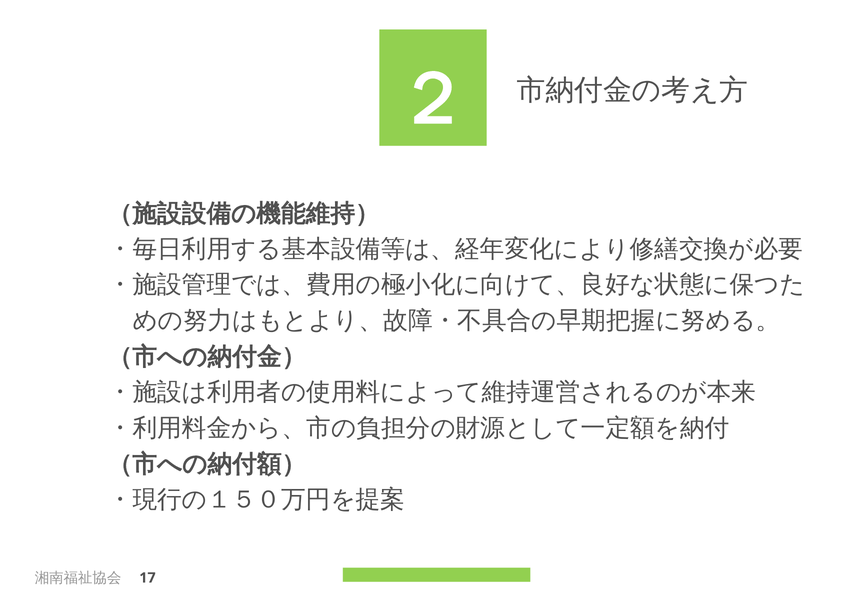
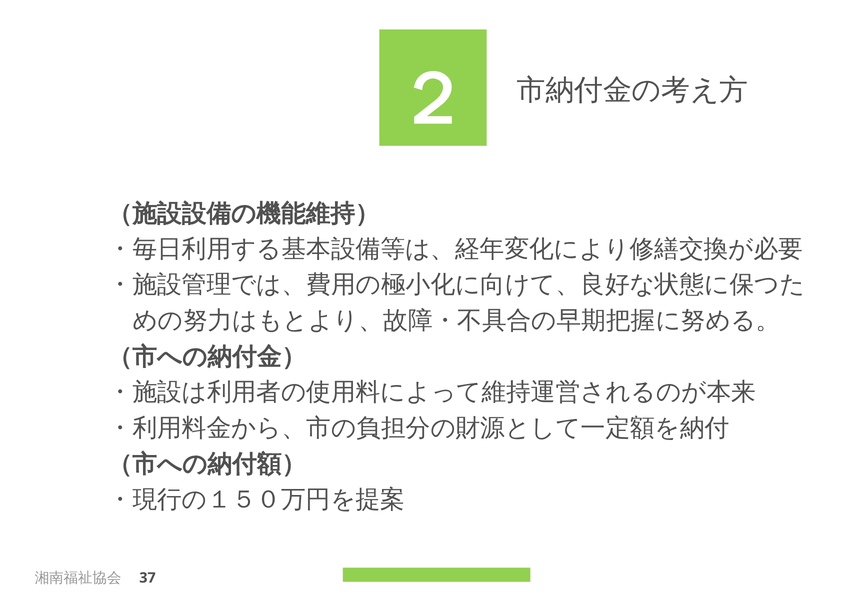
17: 17 -> 37
